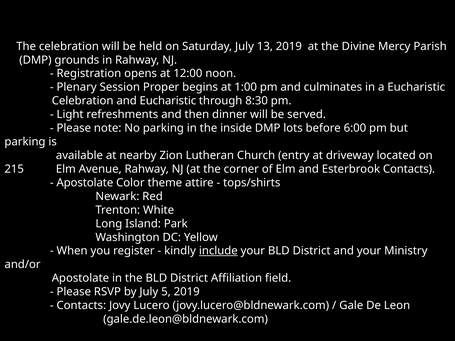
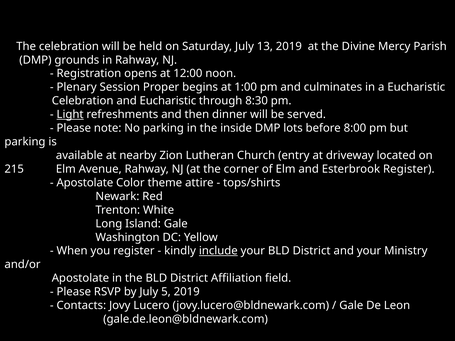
Light underline: none -> present
6:00: 6:00 -> 8:00
Esterbrook Contacts: Contacts -> Register
Island Park: Park -> Gale
